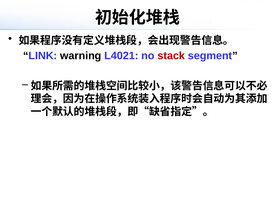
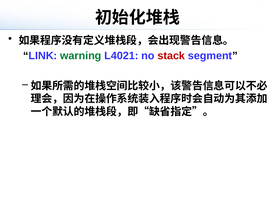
warning colour: black -> green
